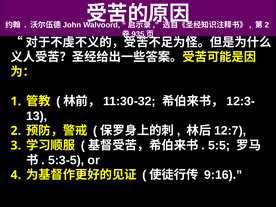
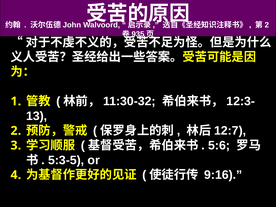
5:5: 5:5 -> 5:6
